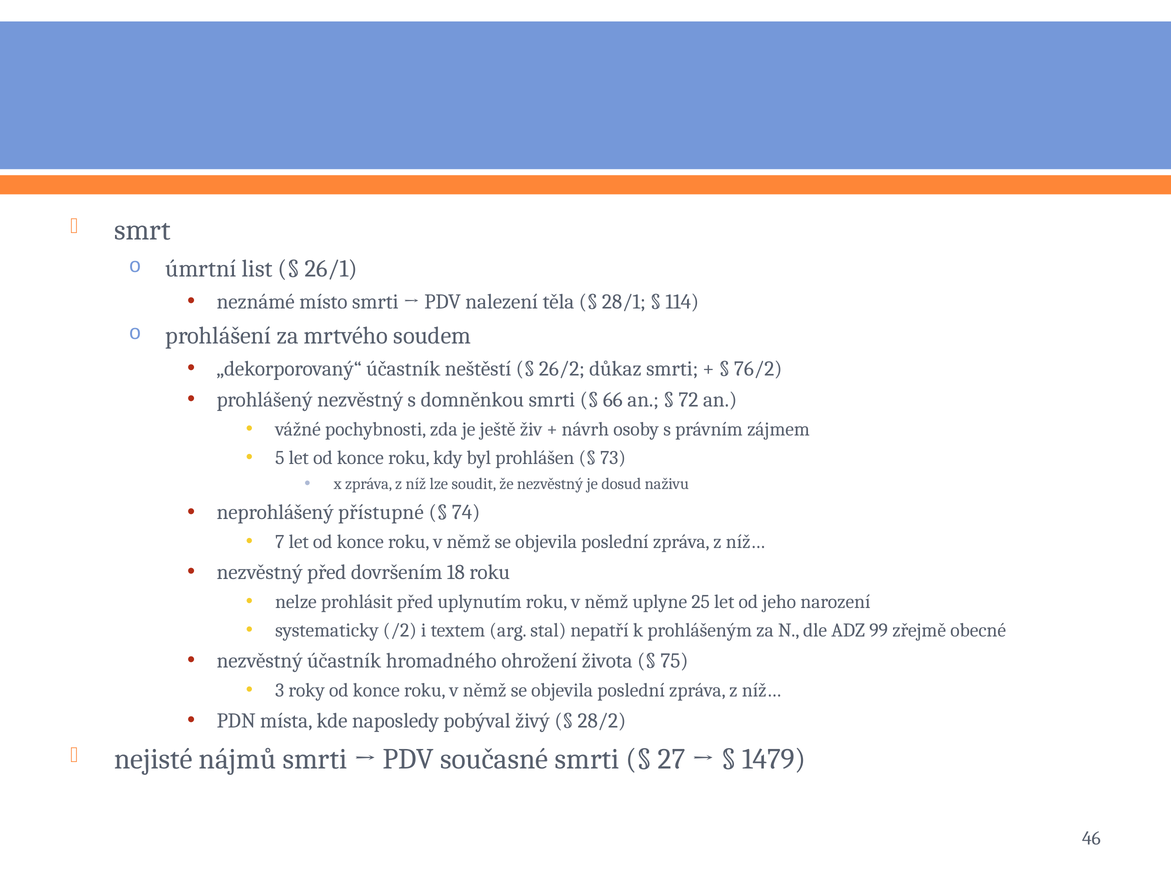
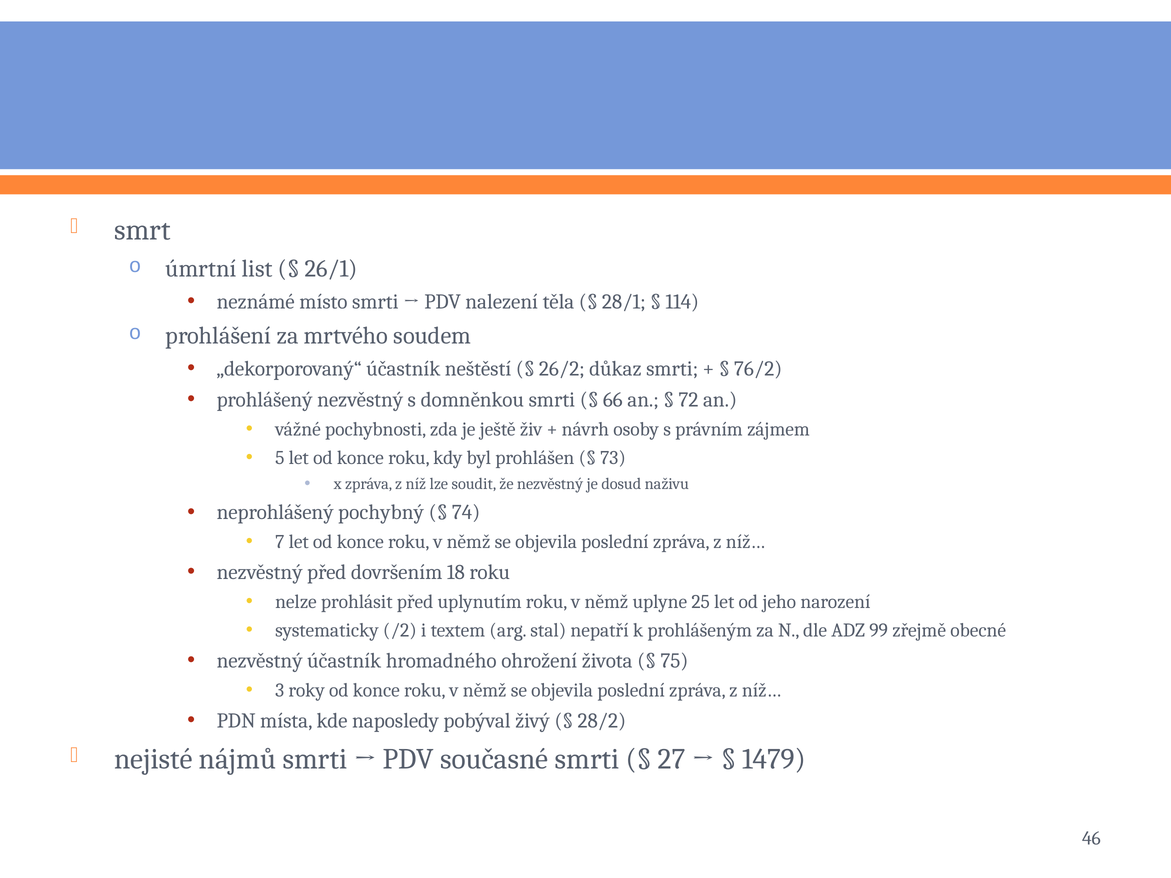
přístupné: přístupné -> pochybný
